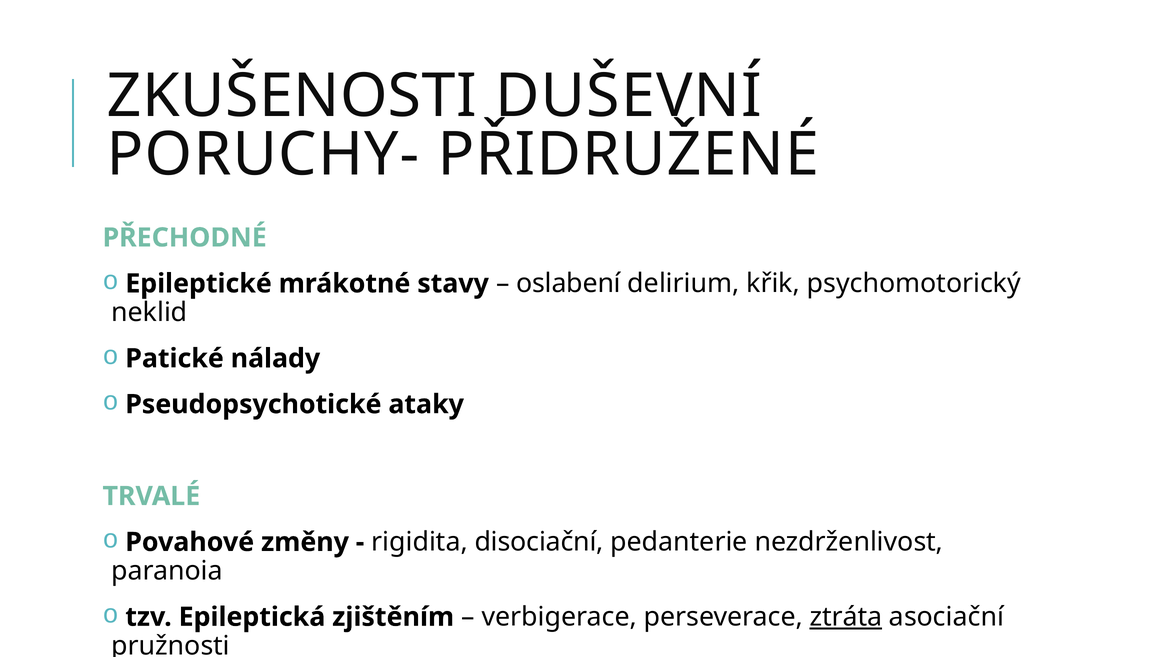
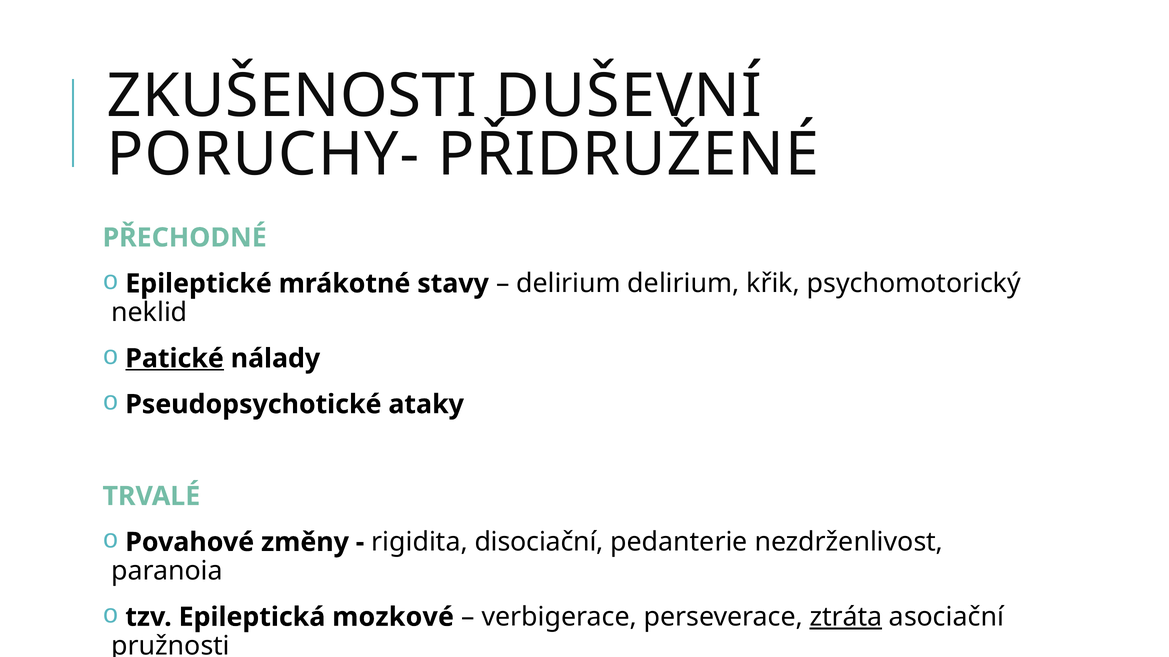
oslabení at (569, 284): oslabení -> delirium
Patické underline: none -> present
zjištěním: zjištěním -> mozkové
